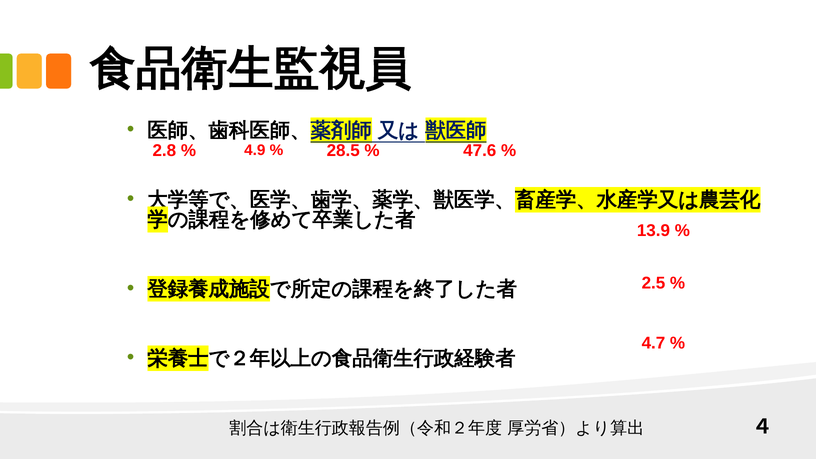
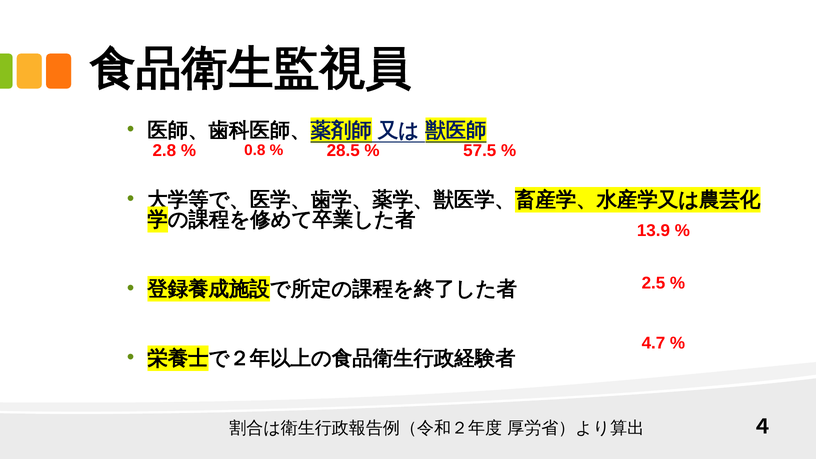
4.9: 4.9 -> 0.8
47.6: 47.6 -> 57.5
